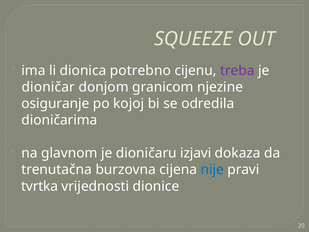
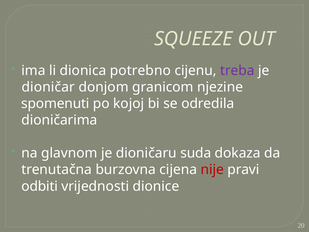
osiguranje: osiguranje -> spomenuti
izjavi: izjavi -> suda
nije colour: blue -> red
tvrtka: tvrtka -> odbiti
